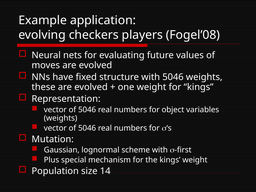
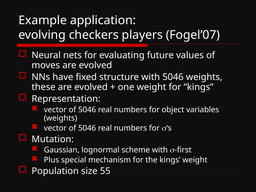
Fogel’08: Fogel’08 -> Fogel’07
14: 14 -> 55
